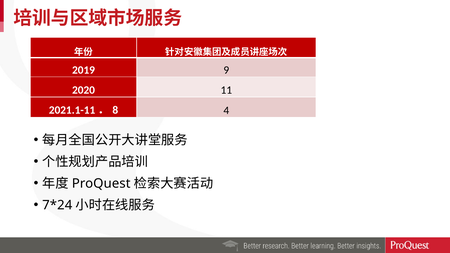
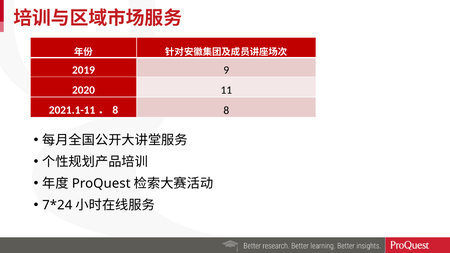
4 at (226, 111): 4 -> 8
